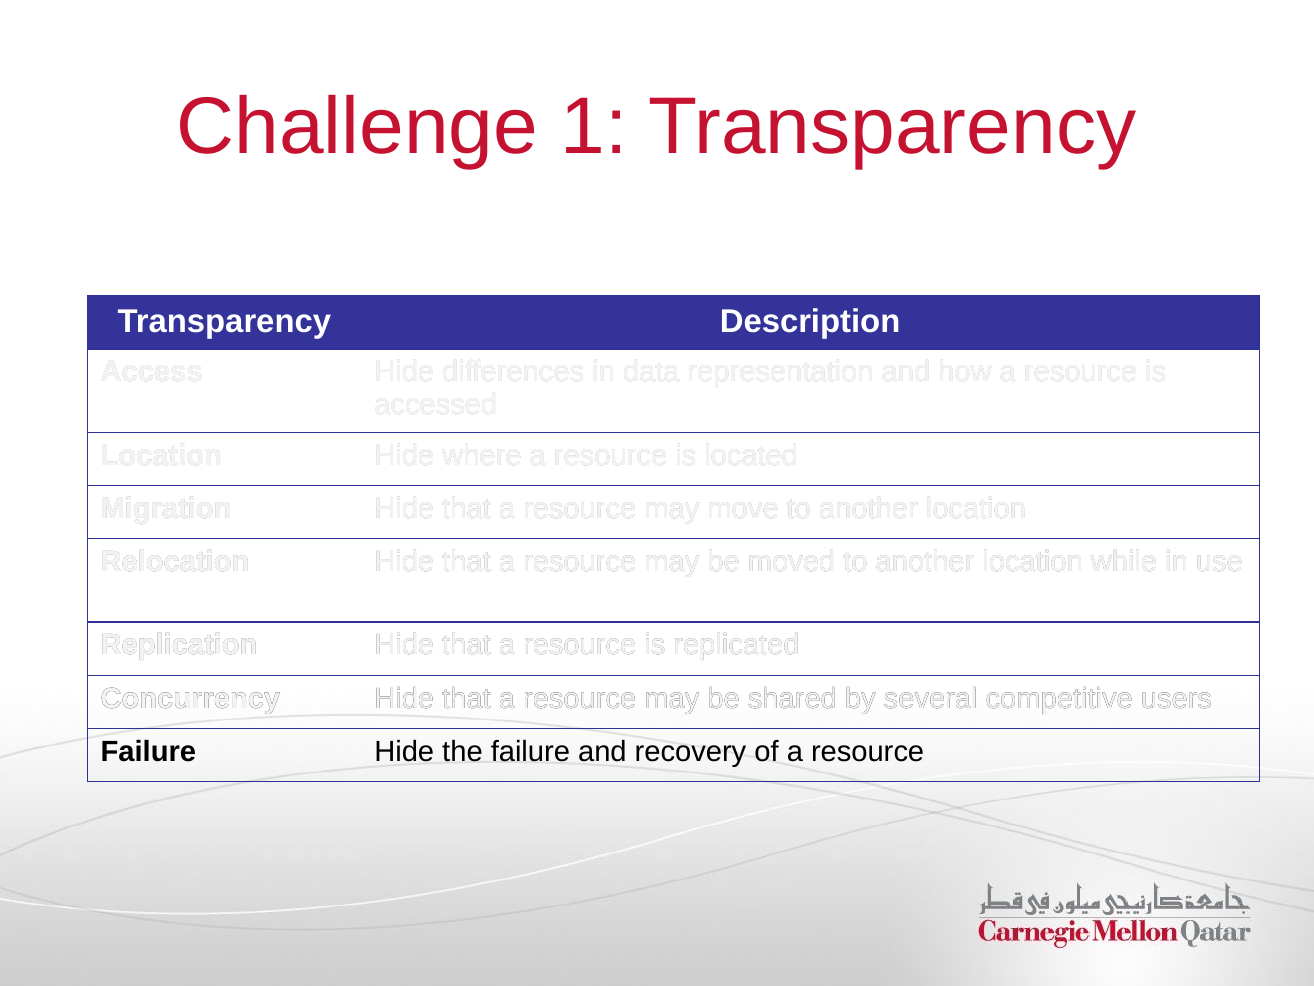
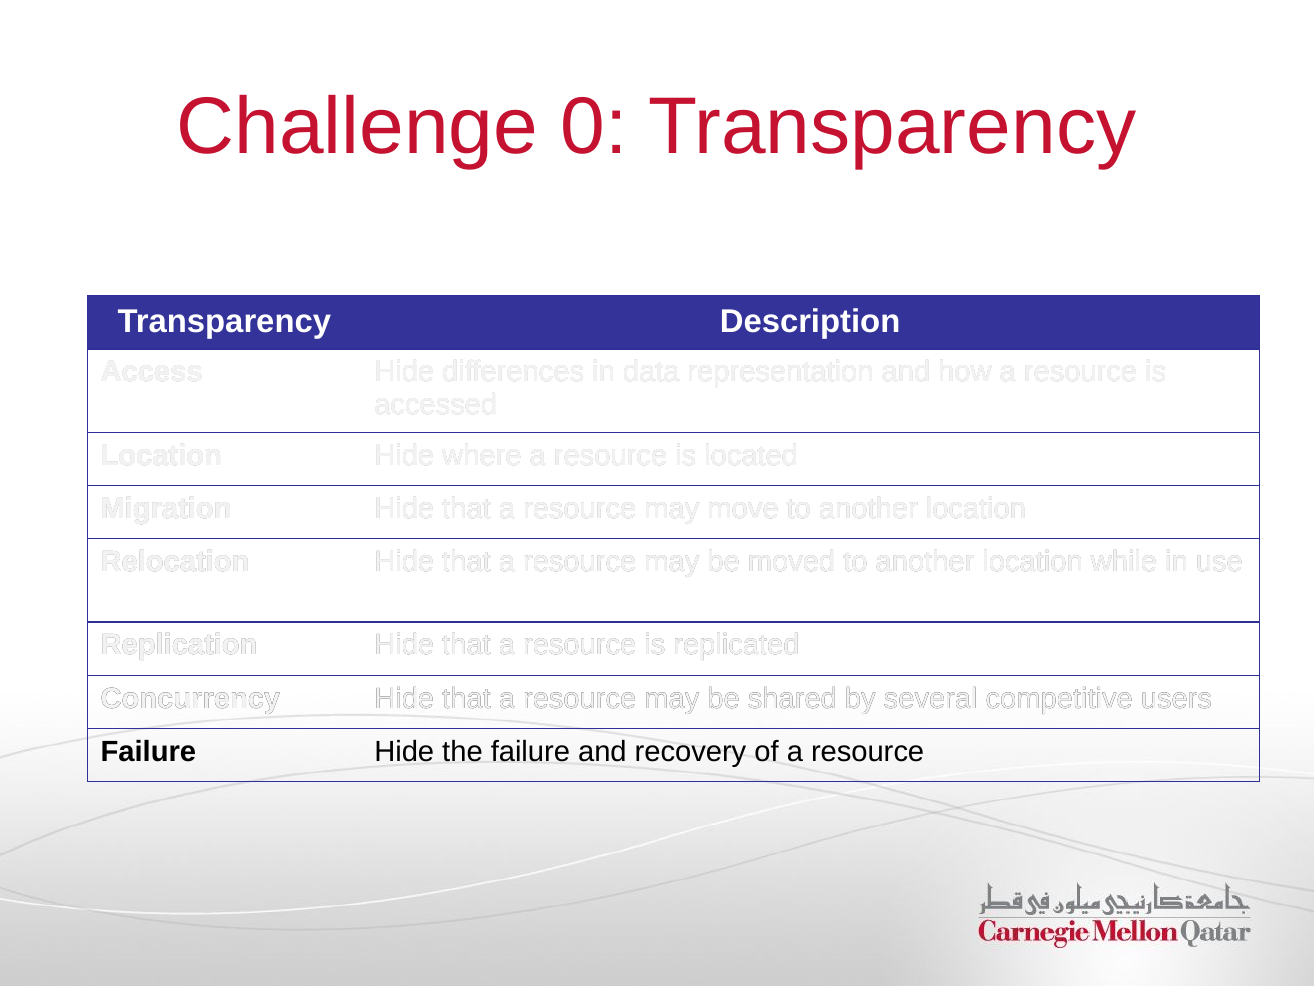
1: 1 -> 0
